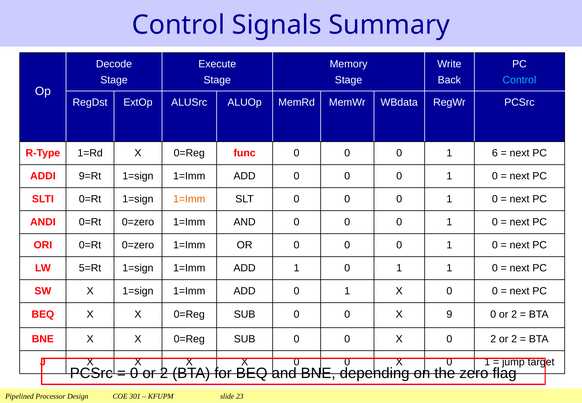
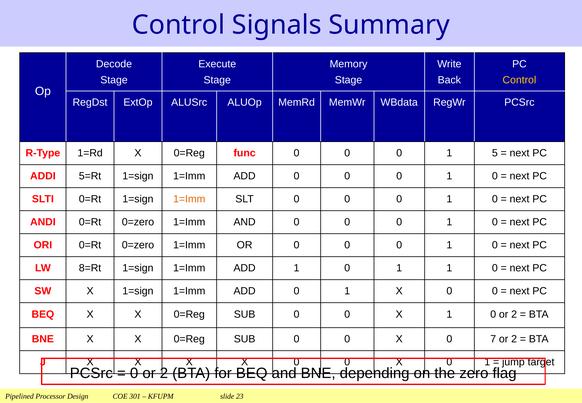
Control at (519, 80) colour: light blue -> yellow
6: 6 -> 5
9=Rt: 9=Rt -> 5=Rt
5=Rt: 5=Rt -> 8=Rt
X 9: 9 -> 1
0 2: 2 -> 7
